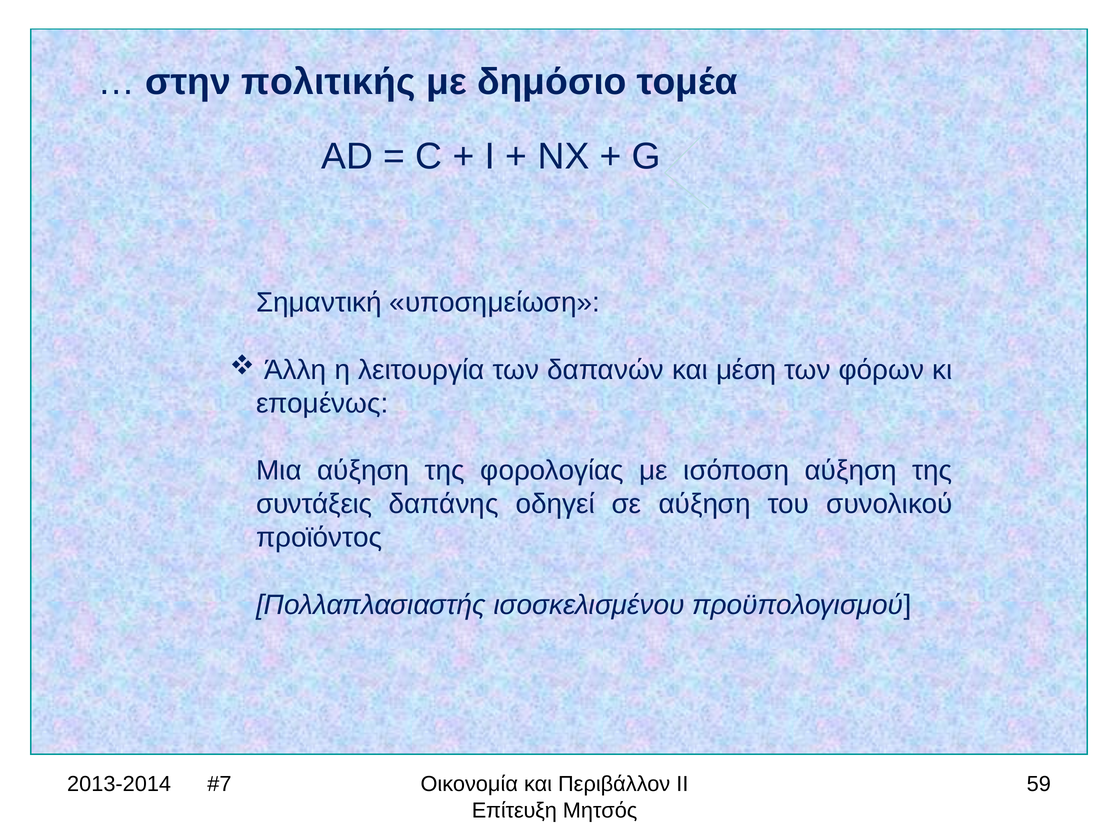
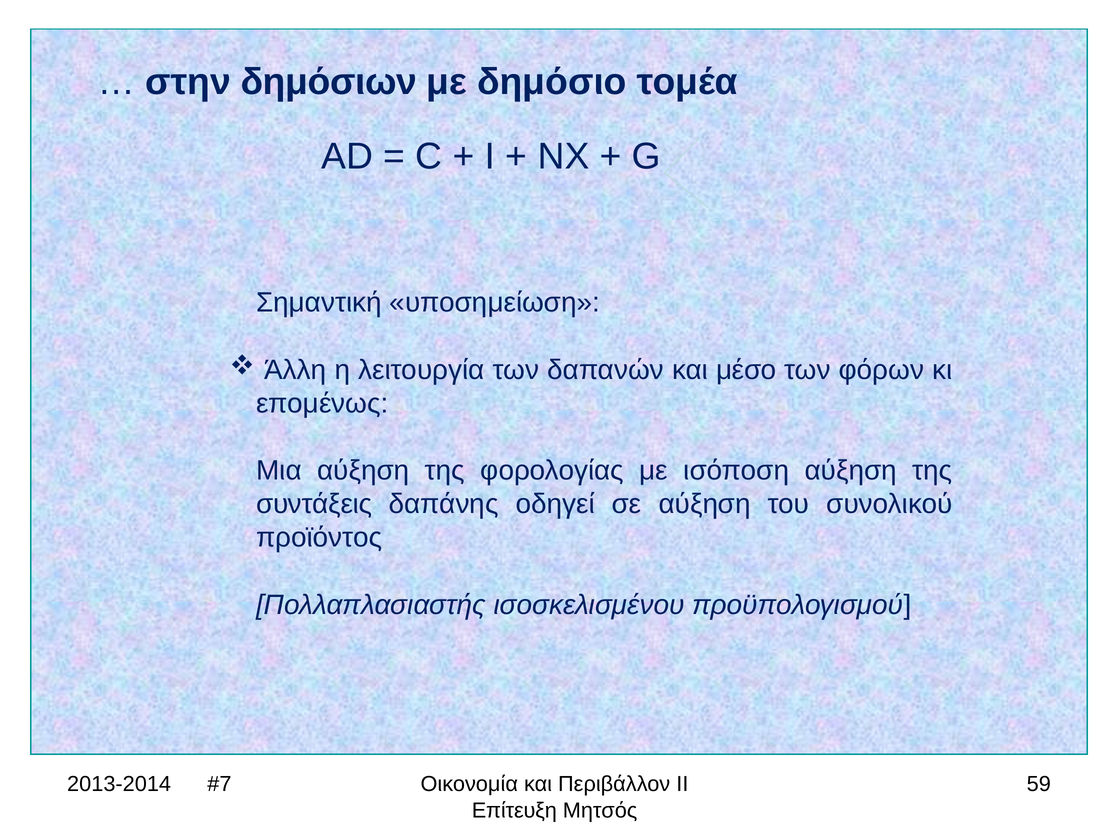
πολιτικής: πολιτικής -> δημόσιων
μέση: μέση -> μέσο
